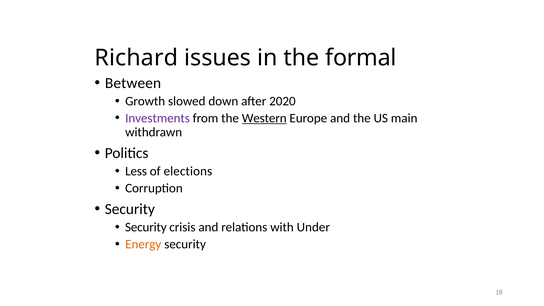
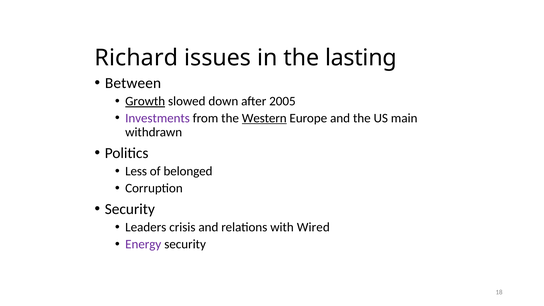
formal: formal -> lasting
Growth underline: none -> present
2020: 2020 -> 2005
elections: elections -> belonged
Security at (146, 227): Security -> Leaders
Under: Under -> Wired
Energy colour: orange -> purple
